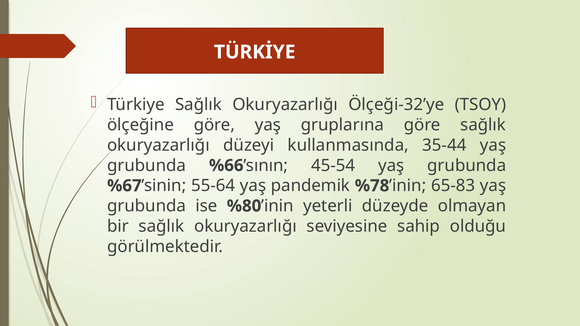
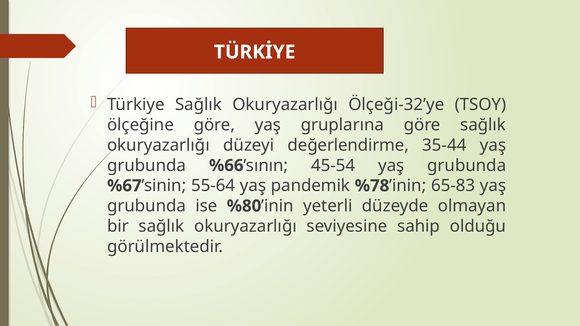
kullanmasında: kullanmasında -> değerlendirme
